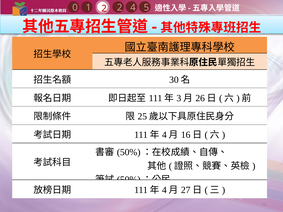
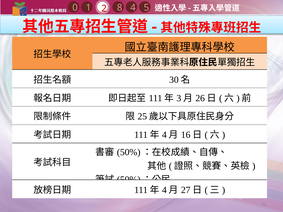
2 2: 2 -> 8
